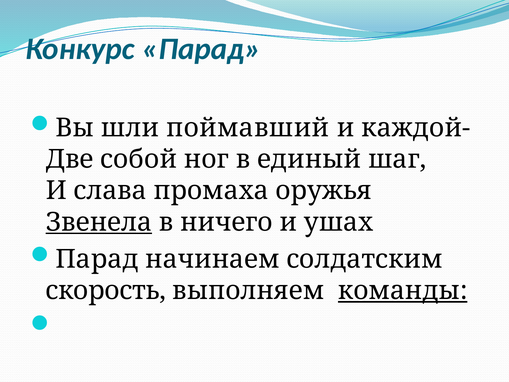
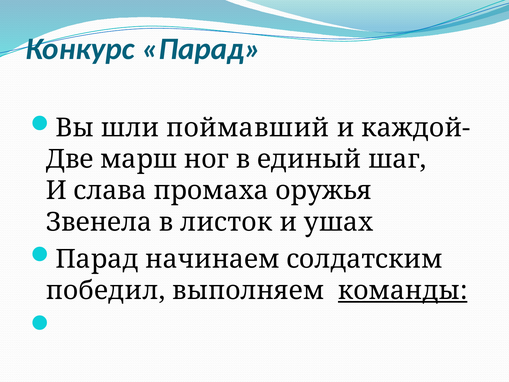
собой: собой -> марш
Звенела underline: present -> none
ничего: ничего -> листок
скорость: скорость -> победил
